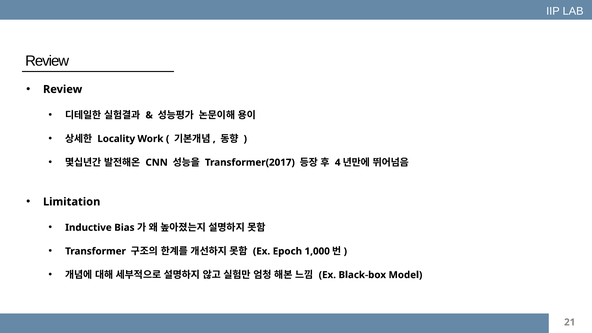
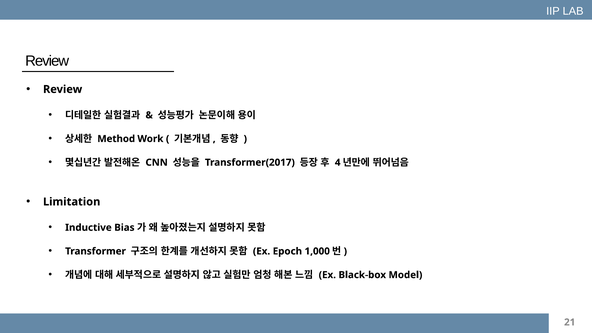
Locality: Locality -> Method
